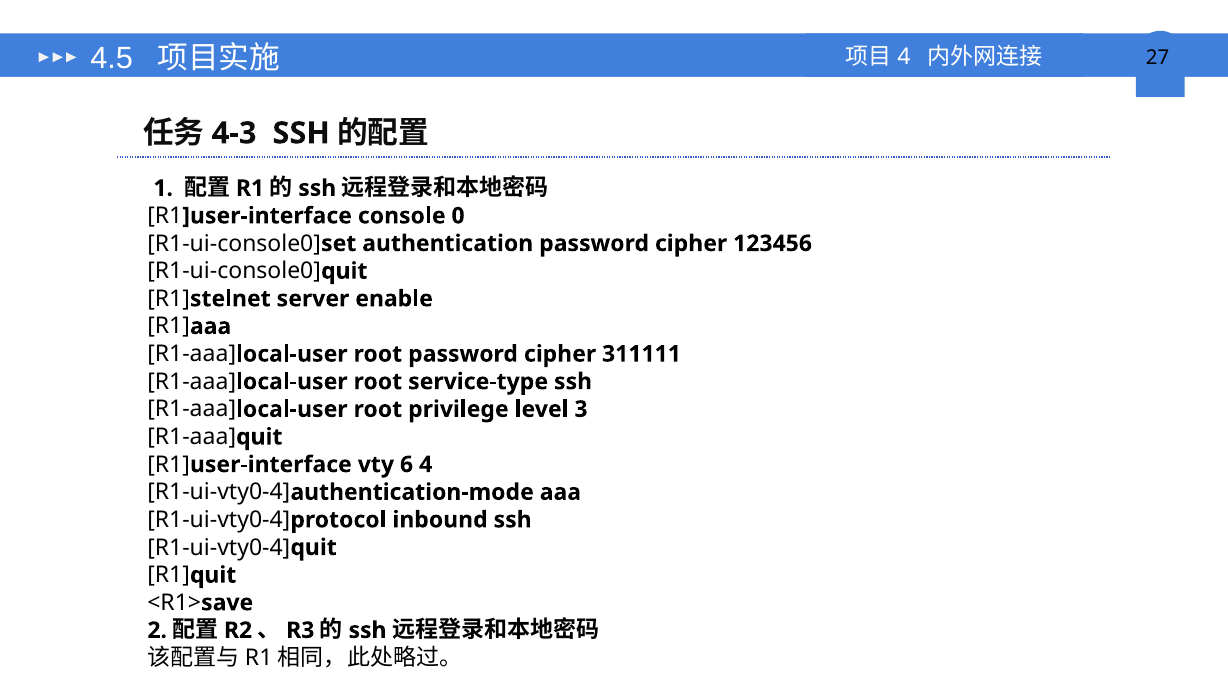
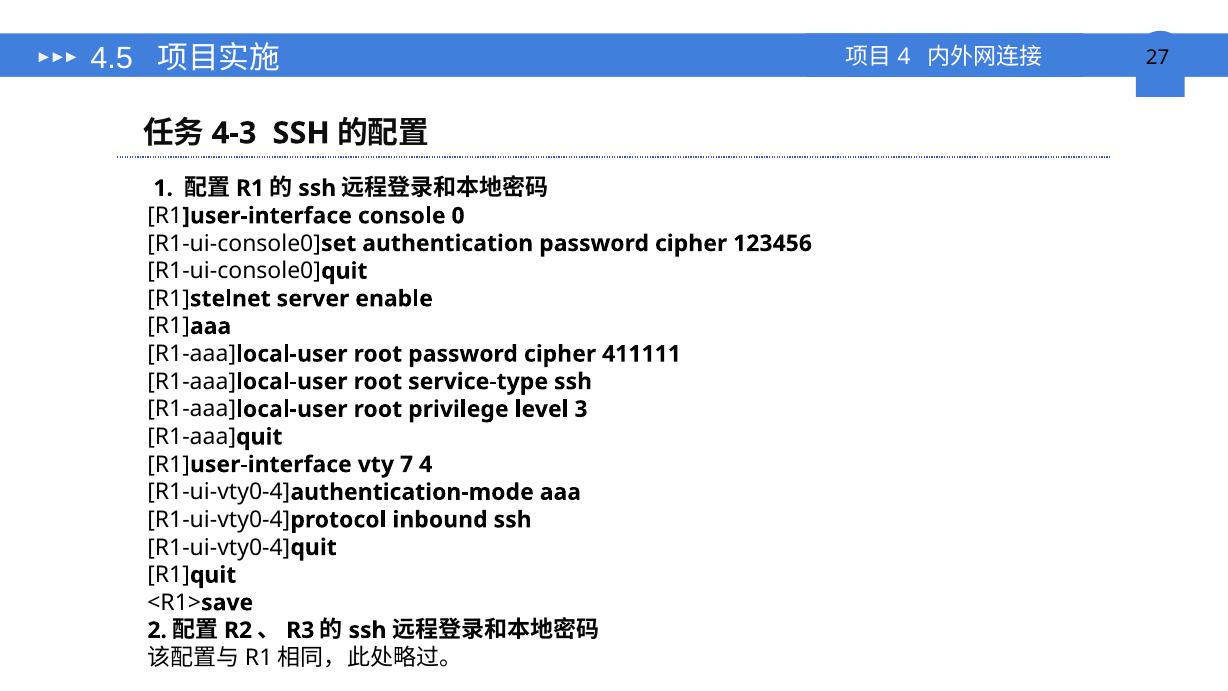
311111: 311111 -> 411111
6: 6 -> 7
